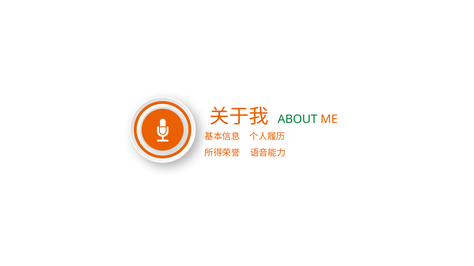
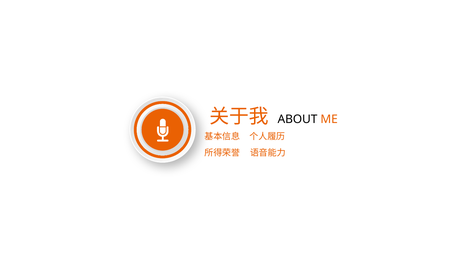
ABOUT colour: green -> black
